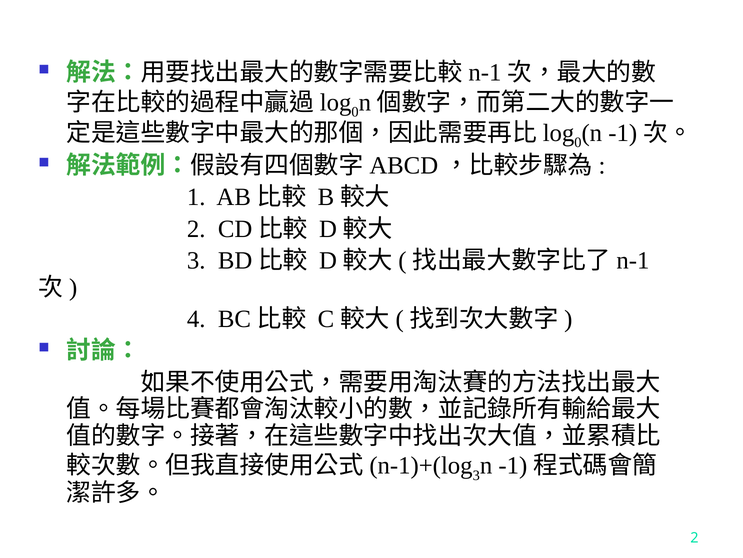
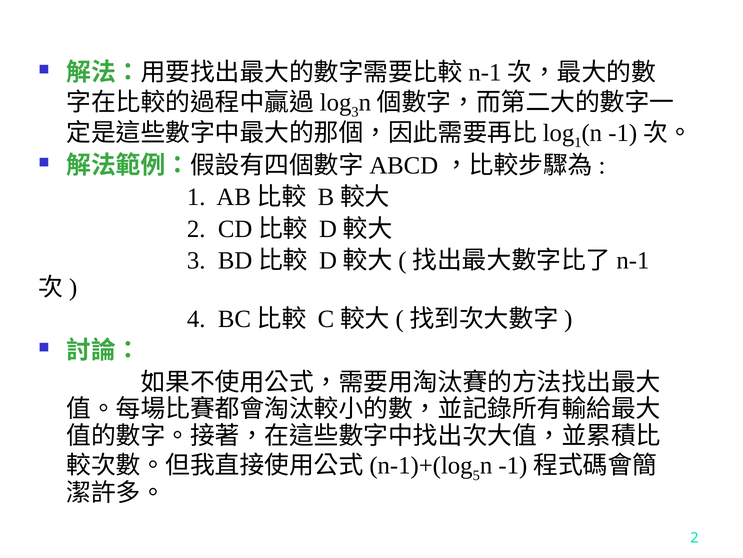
0 at (355, 112): 0 -> 3
0 at (578, 142): 0 -> 1
3 at (476, 475): 3 -> 5
